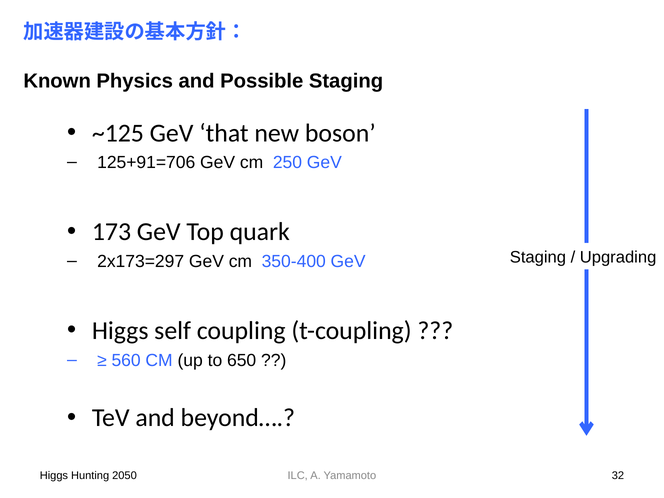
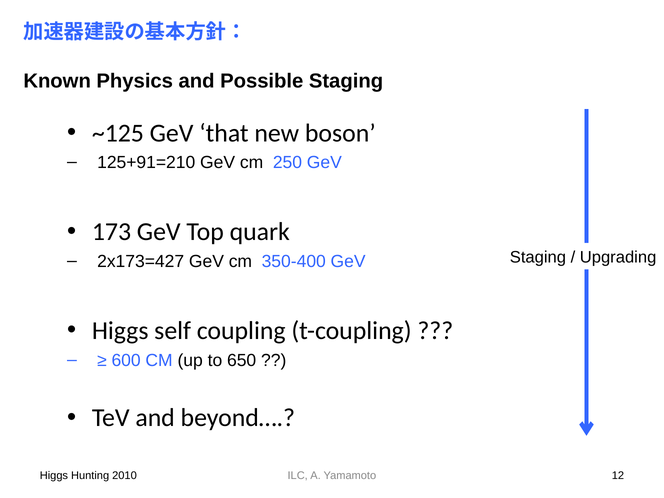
125+91=706: 125+91=706 -> 125+91=210
2x173=297: 2x173=297 -> 2x173=427
560: 560 -> 600
2050: 2050 -> 2010
32: 32 -> 12
